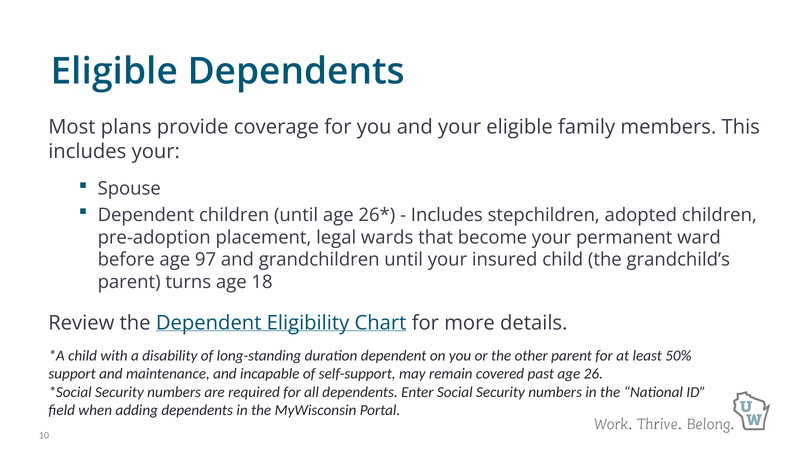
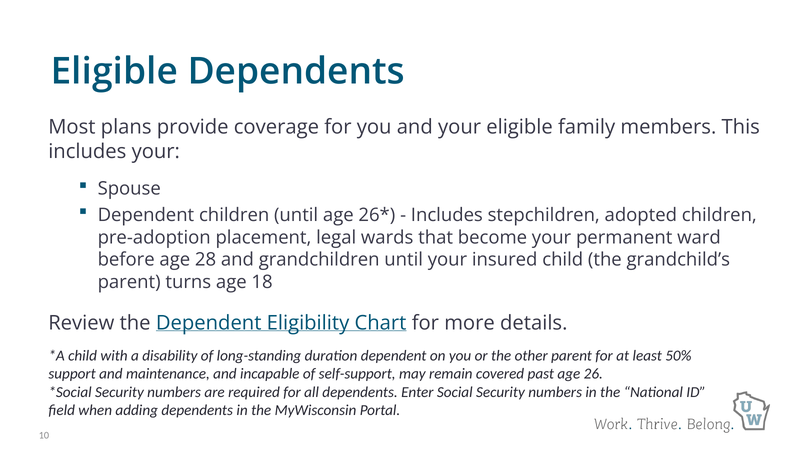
97: 97 -> 28
